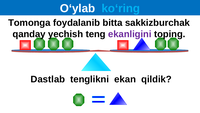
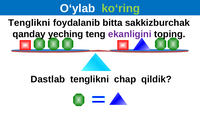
ko‘ring colour: light blue -> light green
Tomonga at (29, 23): Tomonga -> Tenglikni
yechish: yechish -> yeching
ekan: ekan -> chap
